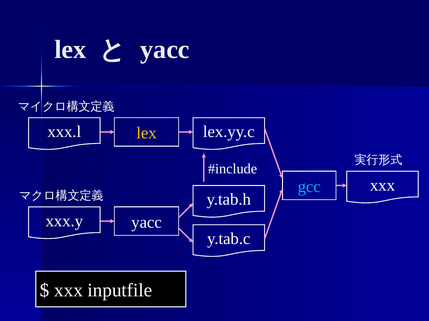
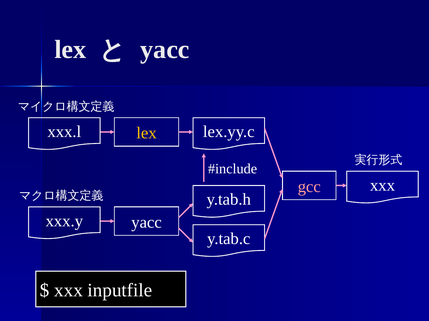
gcc colour: light blue -> pink
